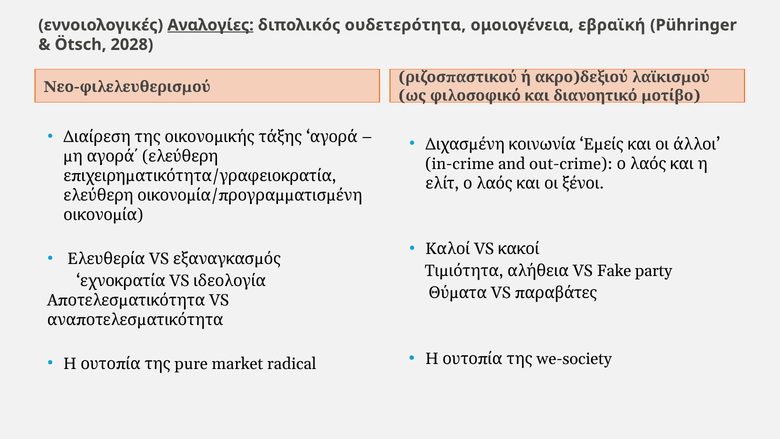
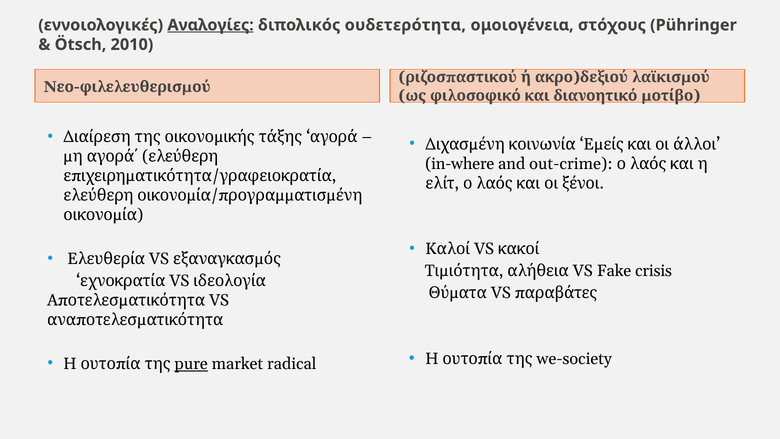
εβραϊκή: εβραϊκή -> στόχους
2028: 2028 -> 2010
in-crime: in-crime -> in-where
party: party -> crisis
pure underline: none -> present
